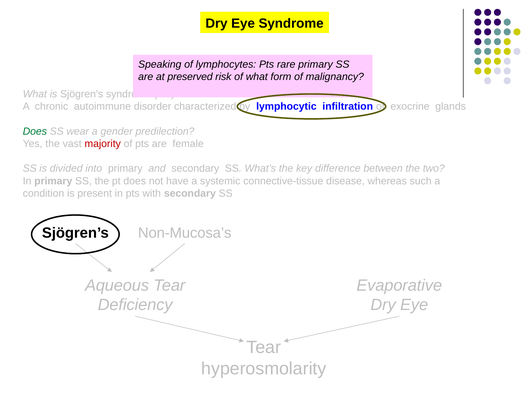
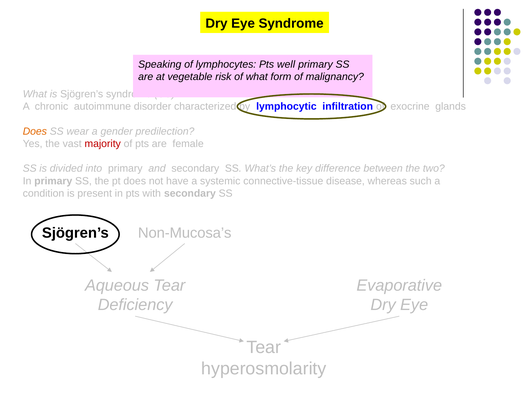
rare: rare -> well
preserved: preserved -> vegetable
Does at (35, 131) colour: green -> orange
